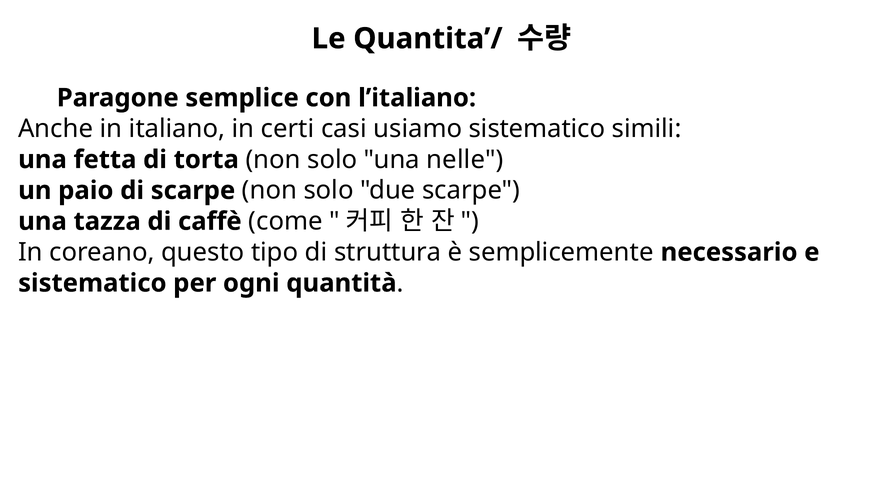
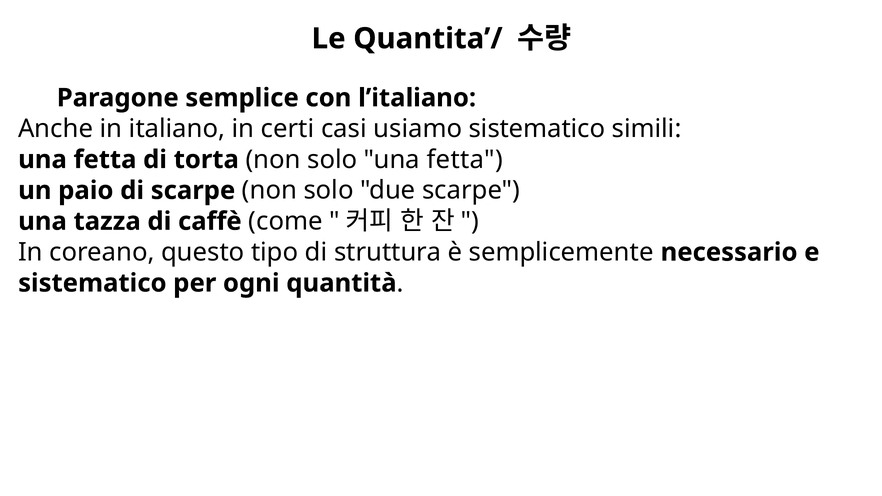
solo una nelle: nelle -> fetta
